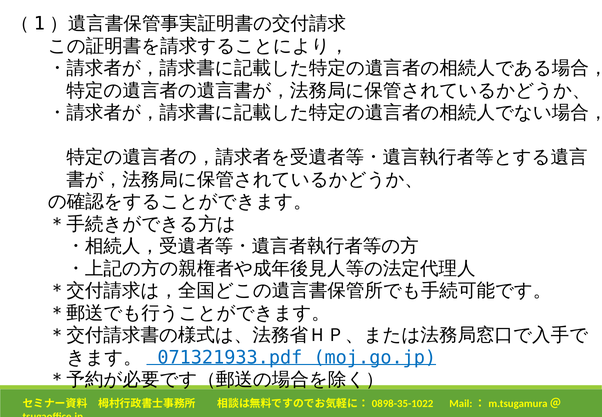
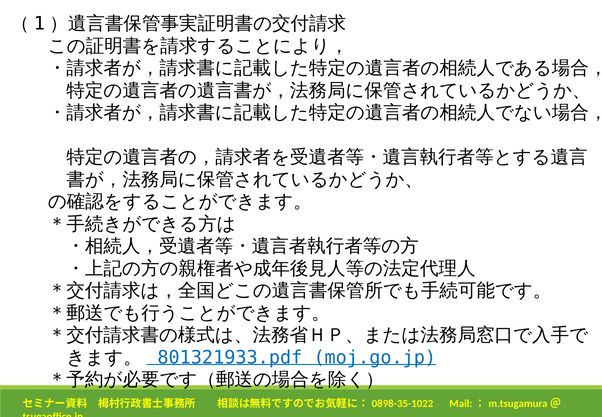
071321933.pdf: 071321933.pdf -> 801321933.pdf
